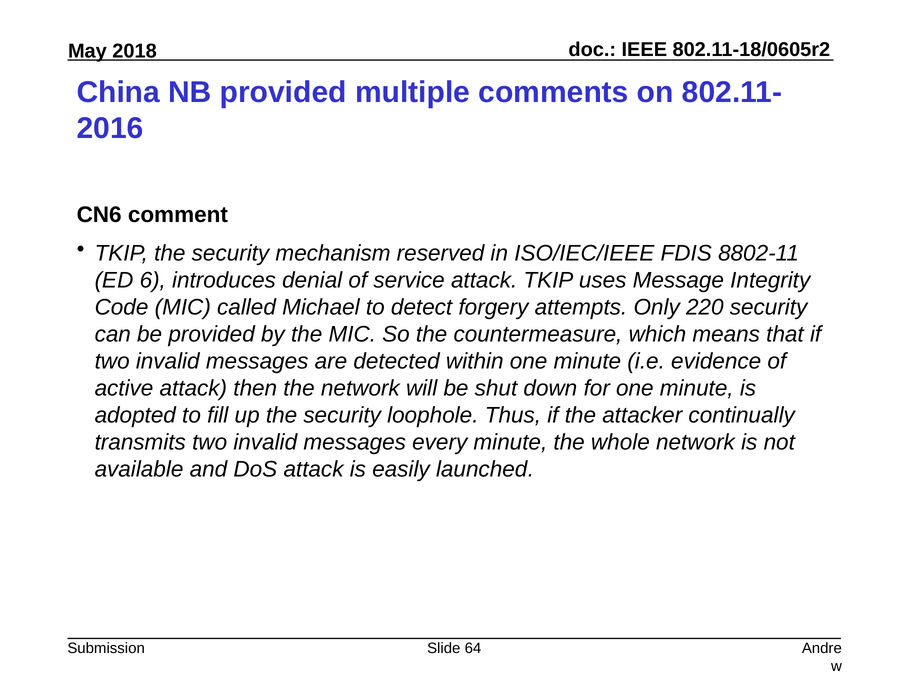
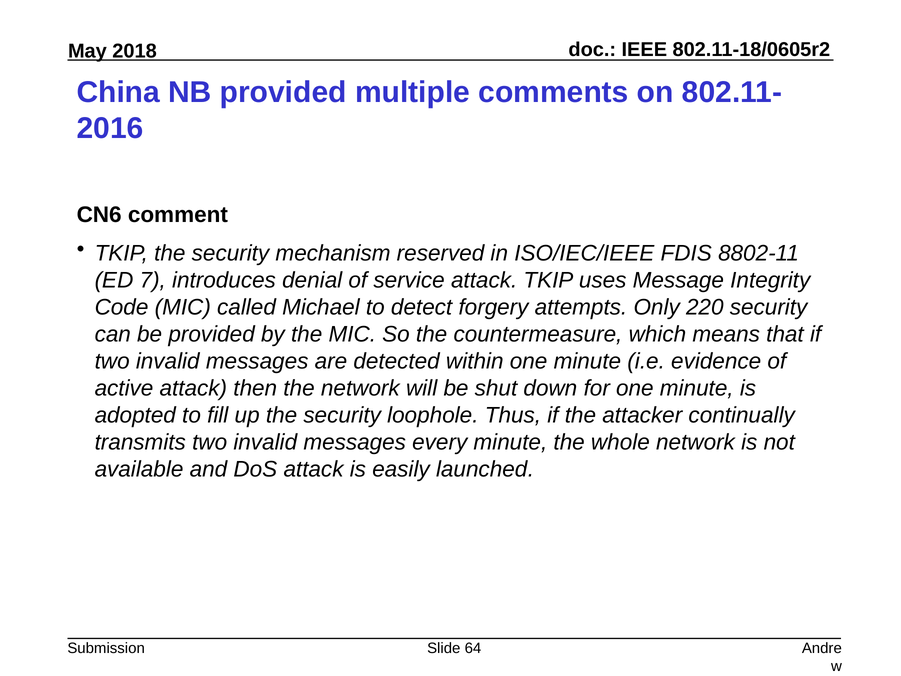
6: 6 -> 7
